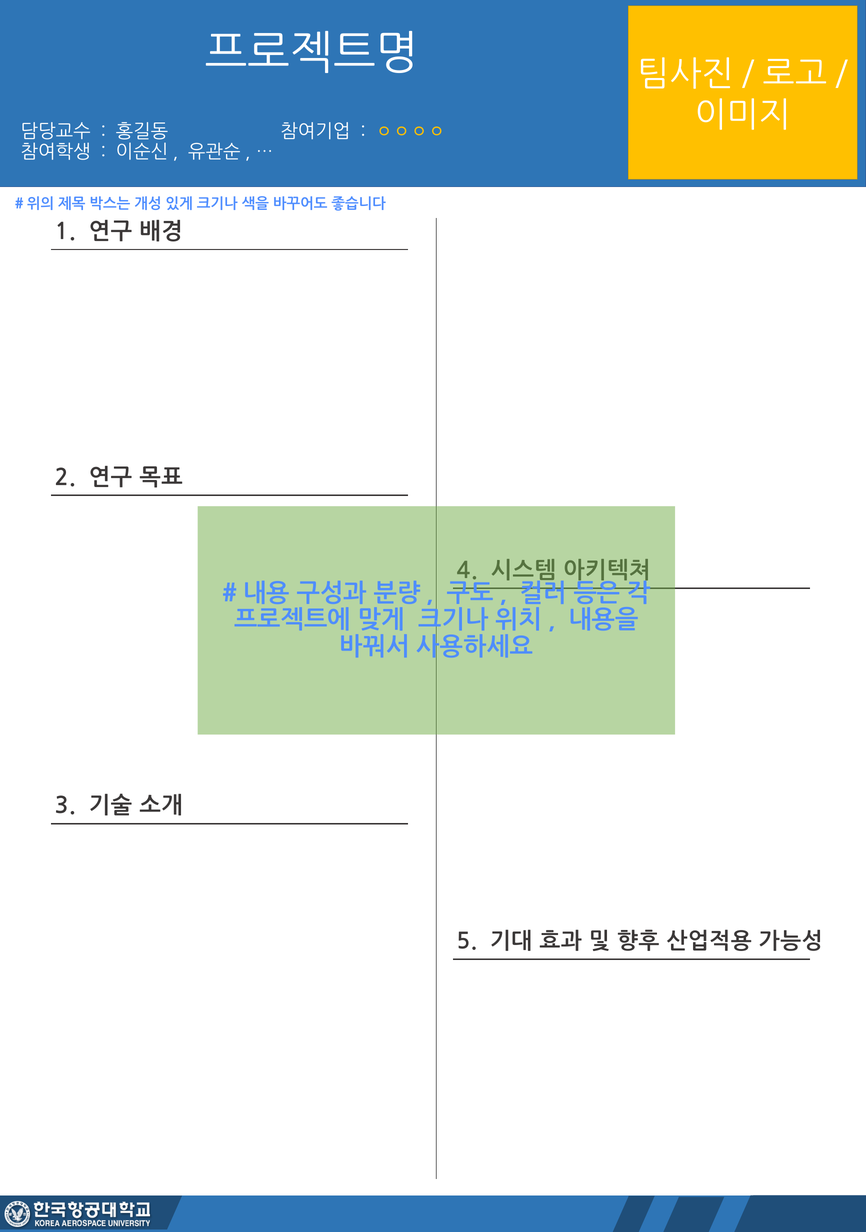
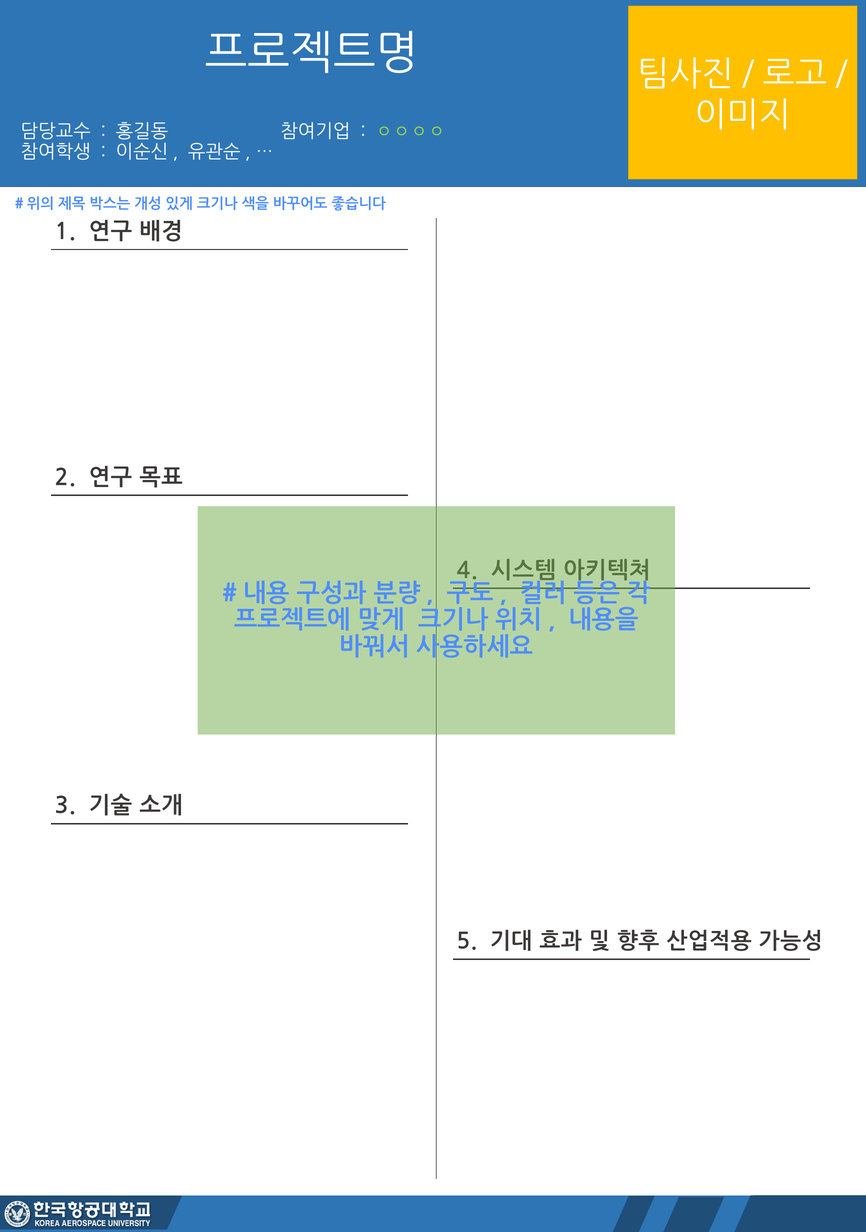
ㅇㅇㅇㅇ colour: yellow -> light green
